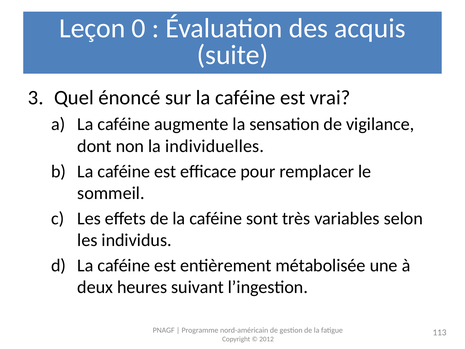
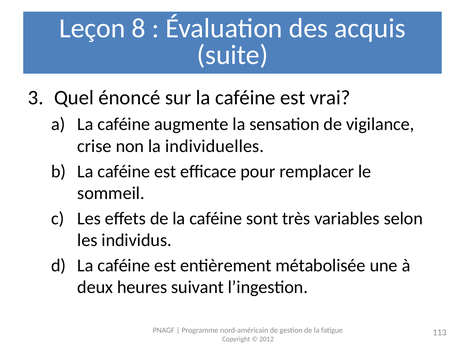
0: 0 -> 8
dont: dont -> crise
